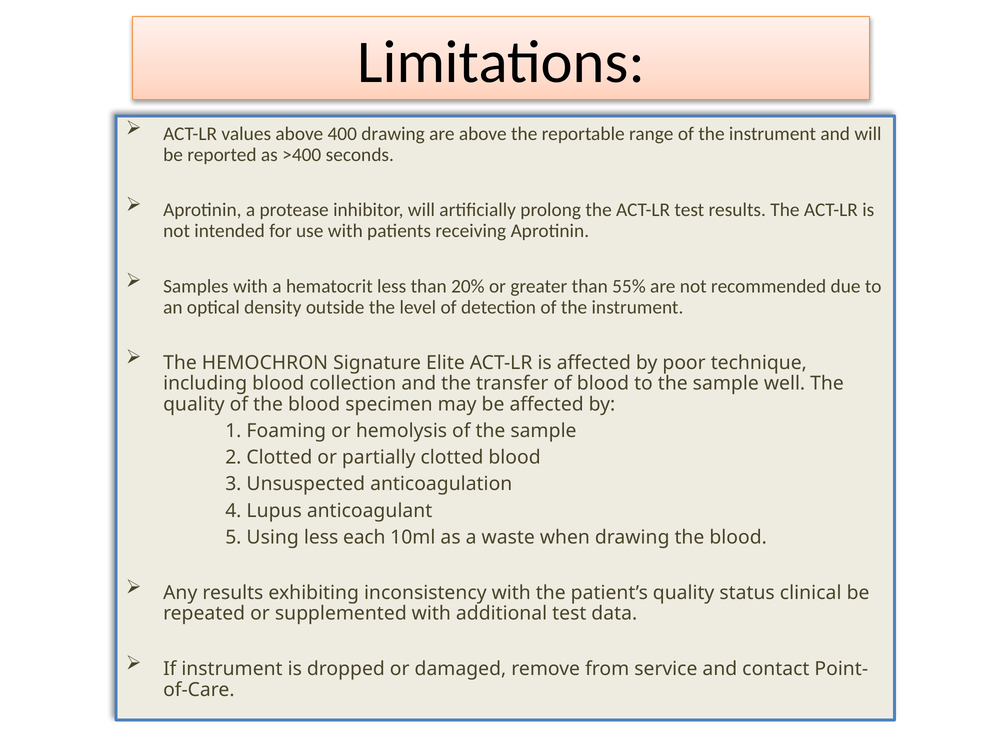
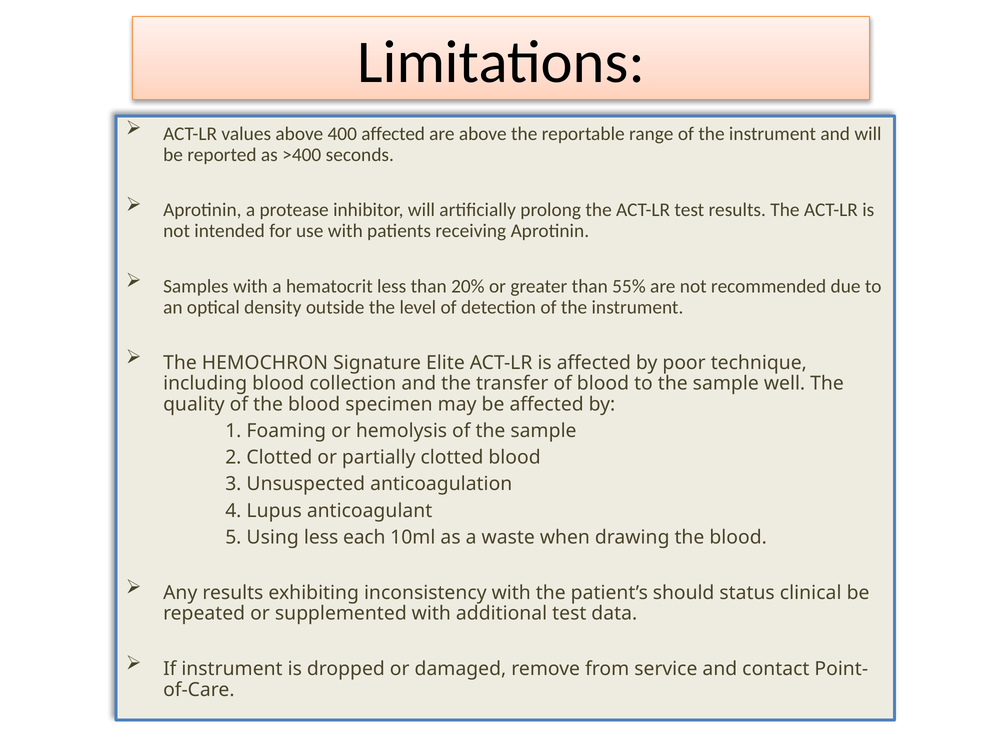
400 drawing: drawing -> affected
patient’s quality: quality -> should
